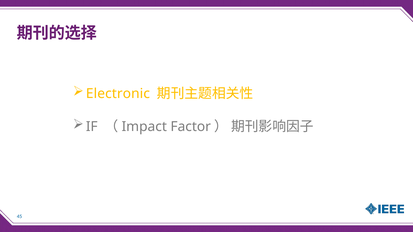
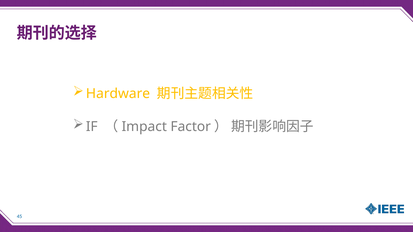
Electronic: Electronic -> Hardware
